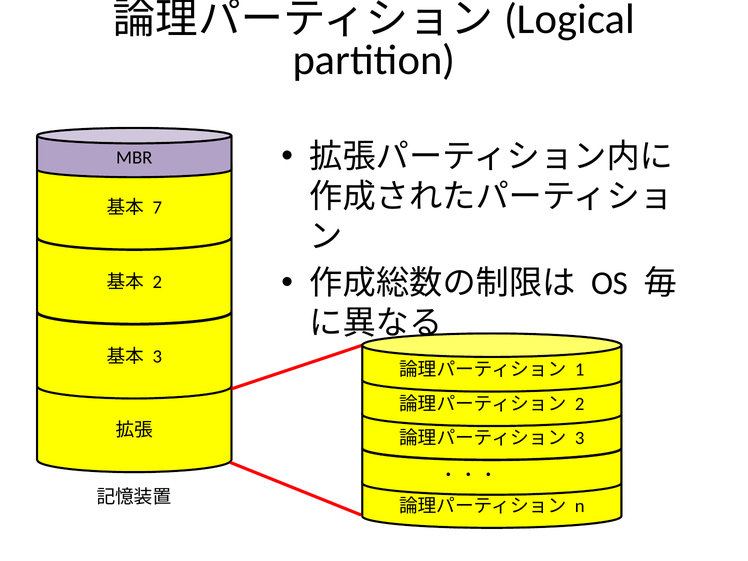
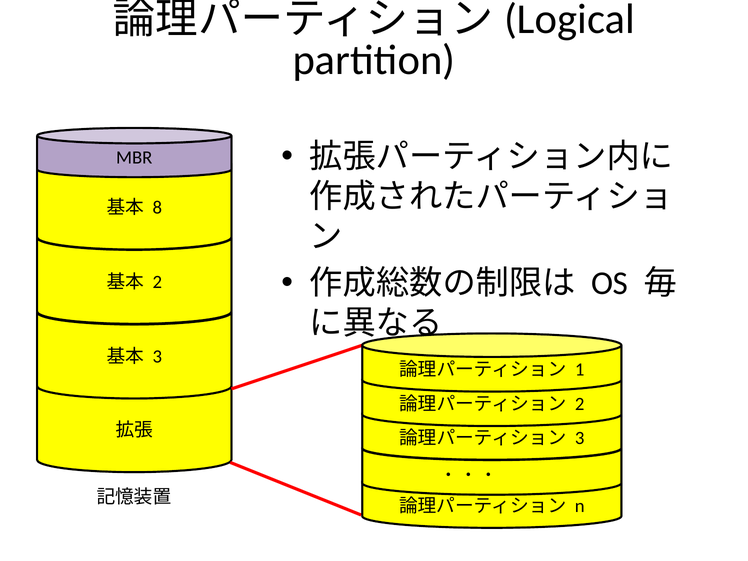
7: 7 -> 8
